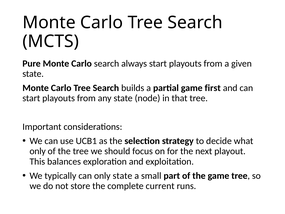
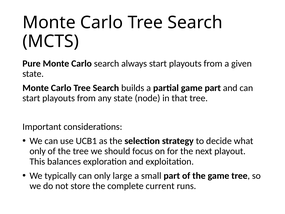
game first: first -> part
only state: state -> large
